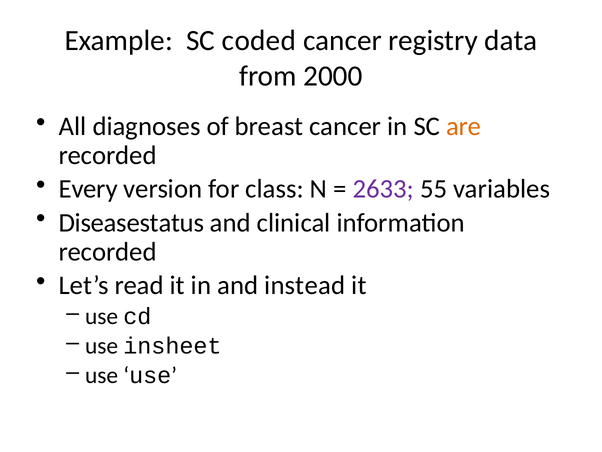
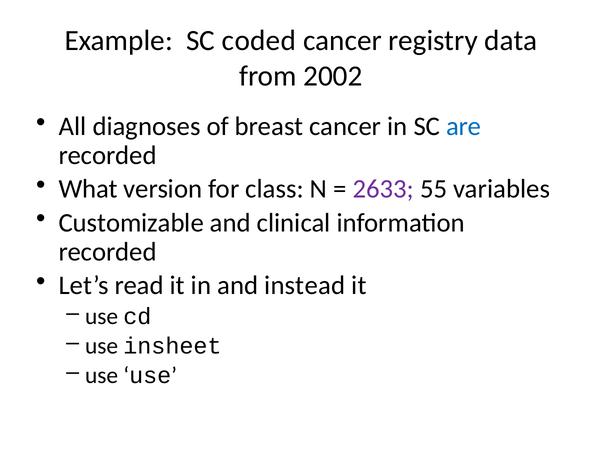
2000: 2000 -> 2002
are colour: orange -> blue
Every: Every -> What
Diseasestatus: Diseasestatus -> Customizable
